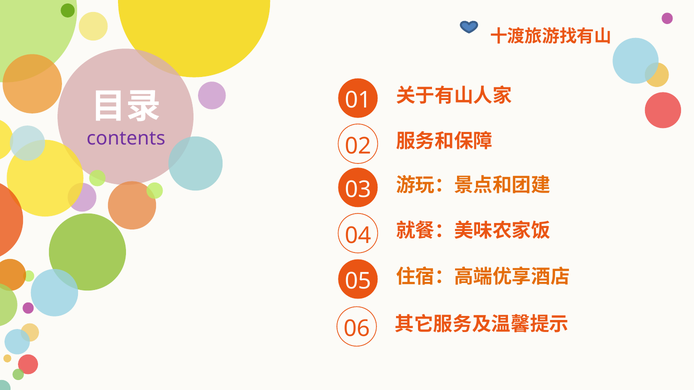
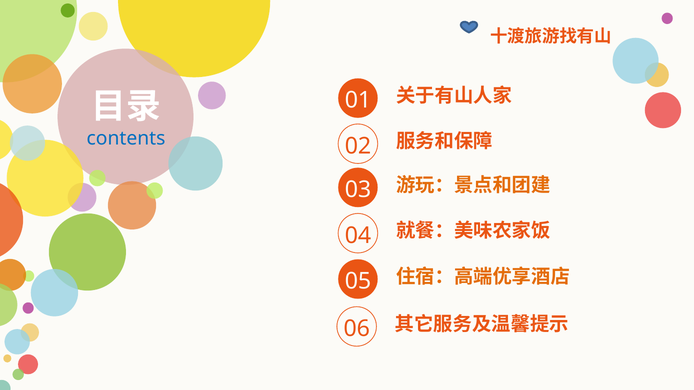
contents colour: purple -> blue
